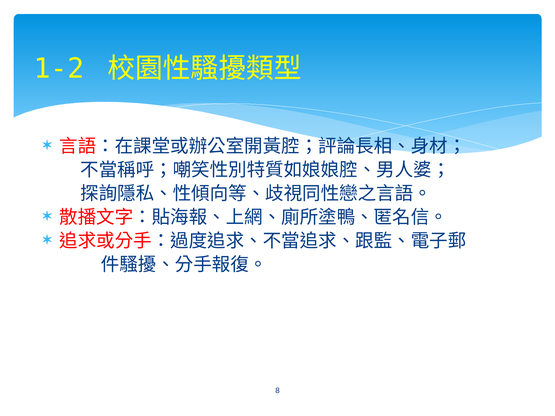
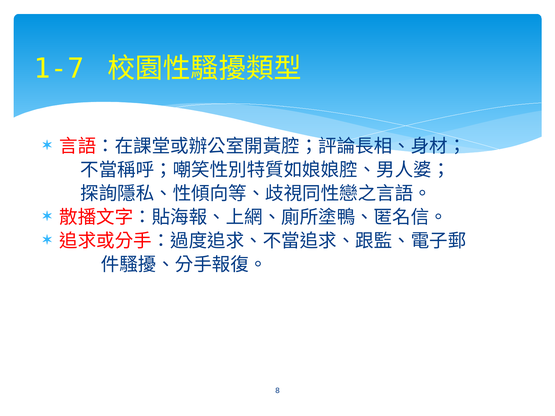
1-2: 1-2 -> 1-7
